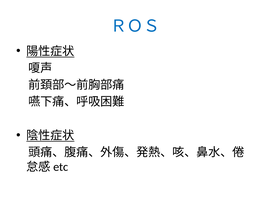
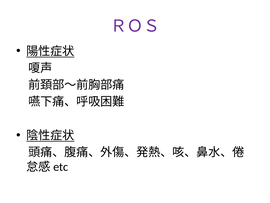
ＲＯＳ colour: blue -> purple
